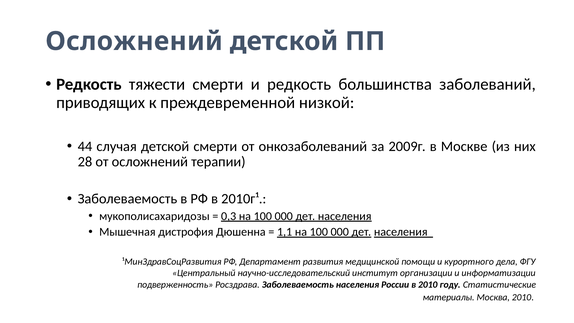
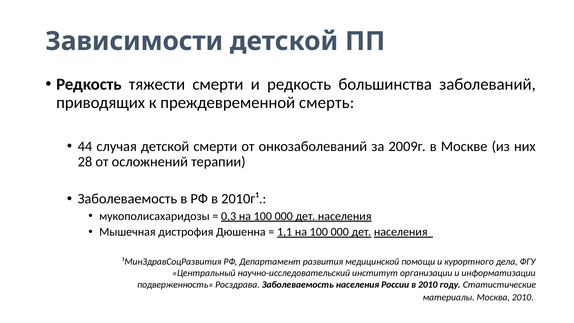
Осложнений at (134, 41): Осложнений -> Зависимости
низкой: низкой -> смерть
